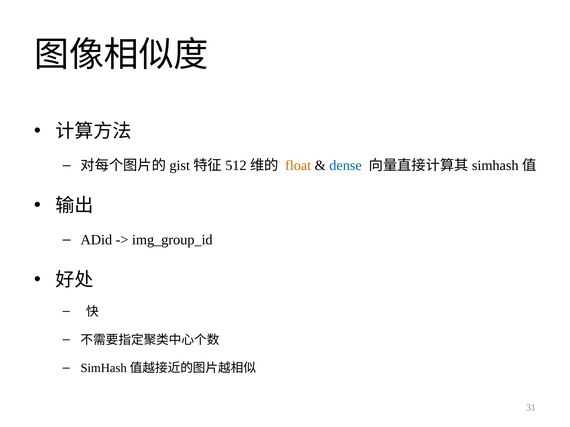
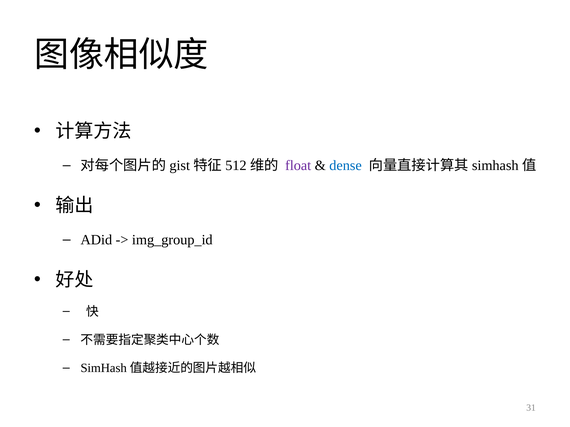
float colour: orange -> purple
